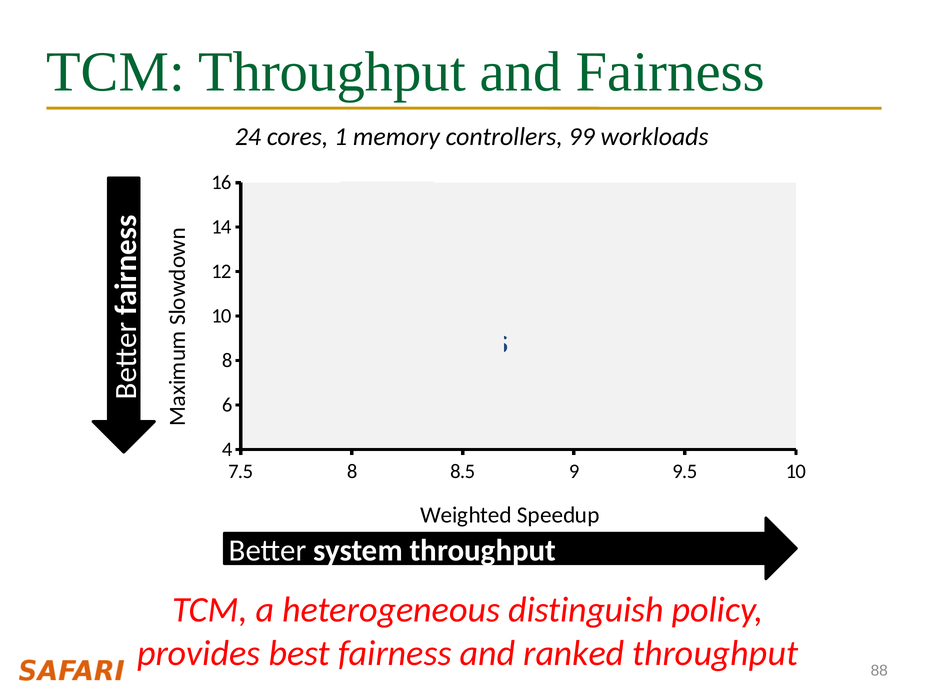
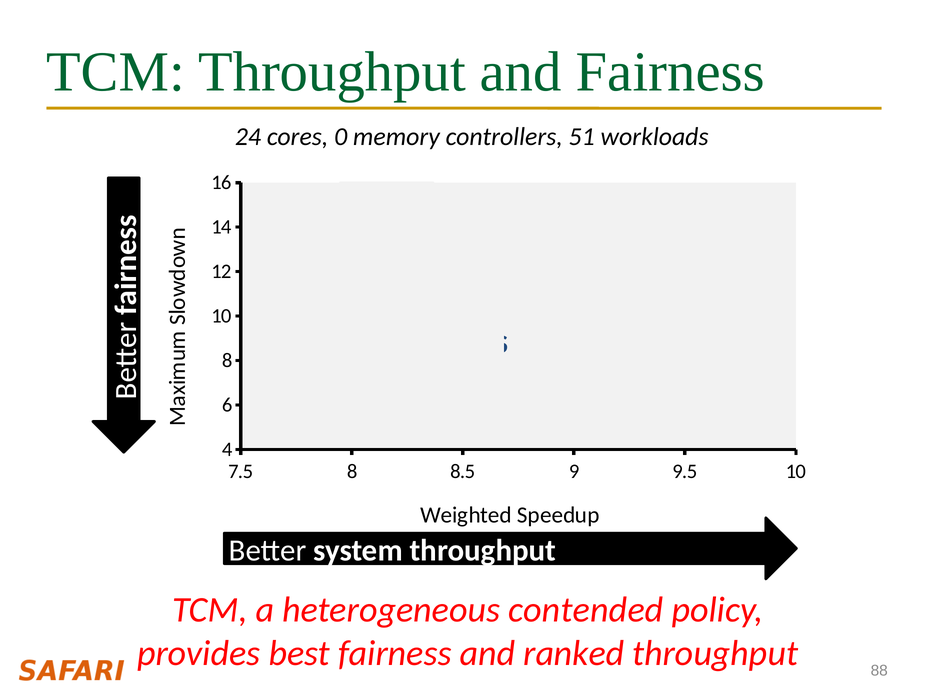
1: 1 -> 0
99: 99 -> 51
distinguish: distinguish -> contended
